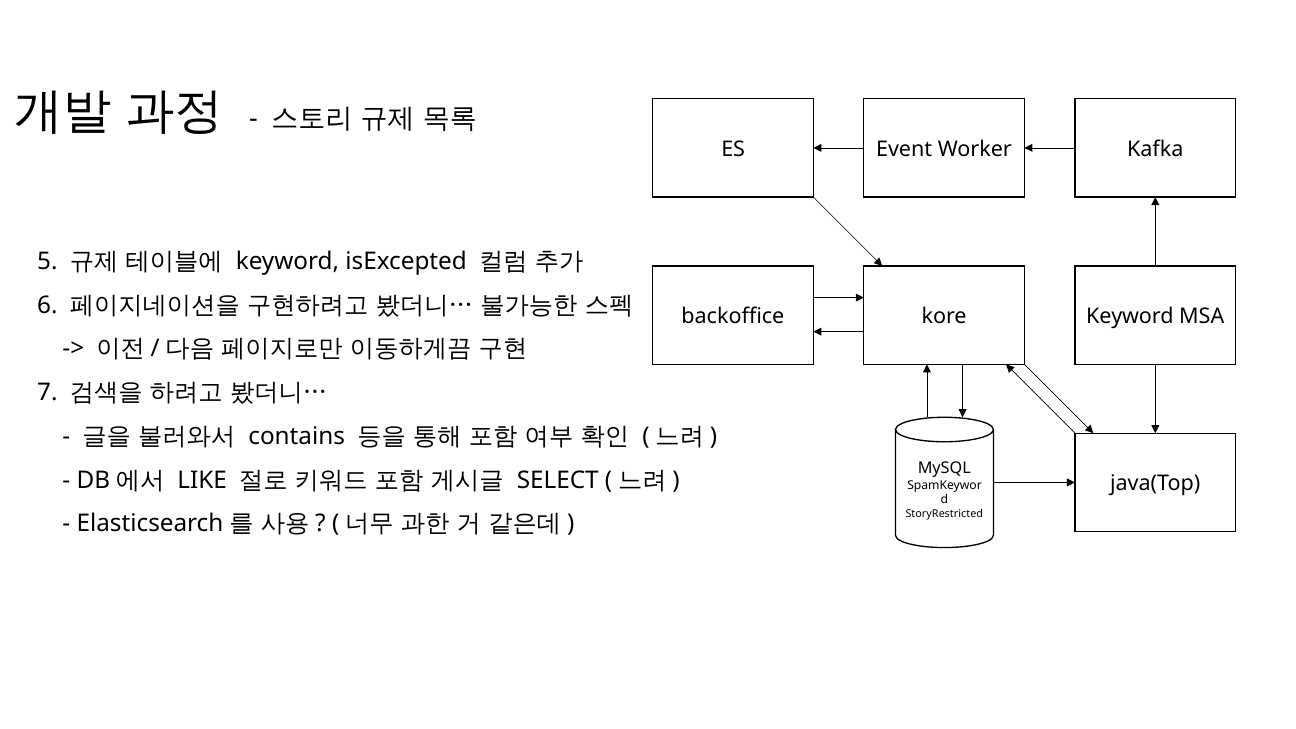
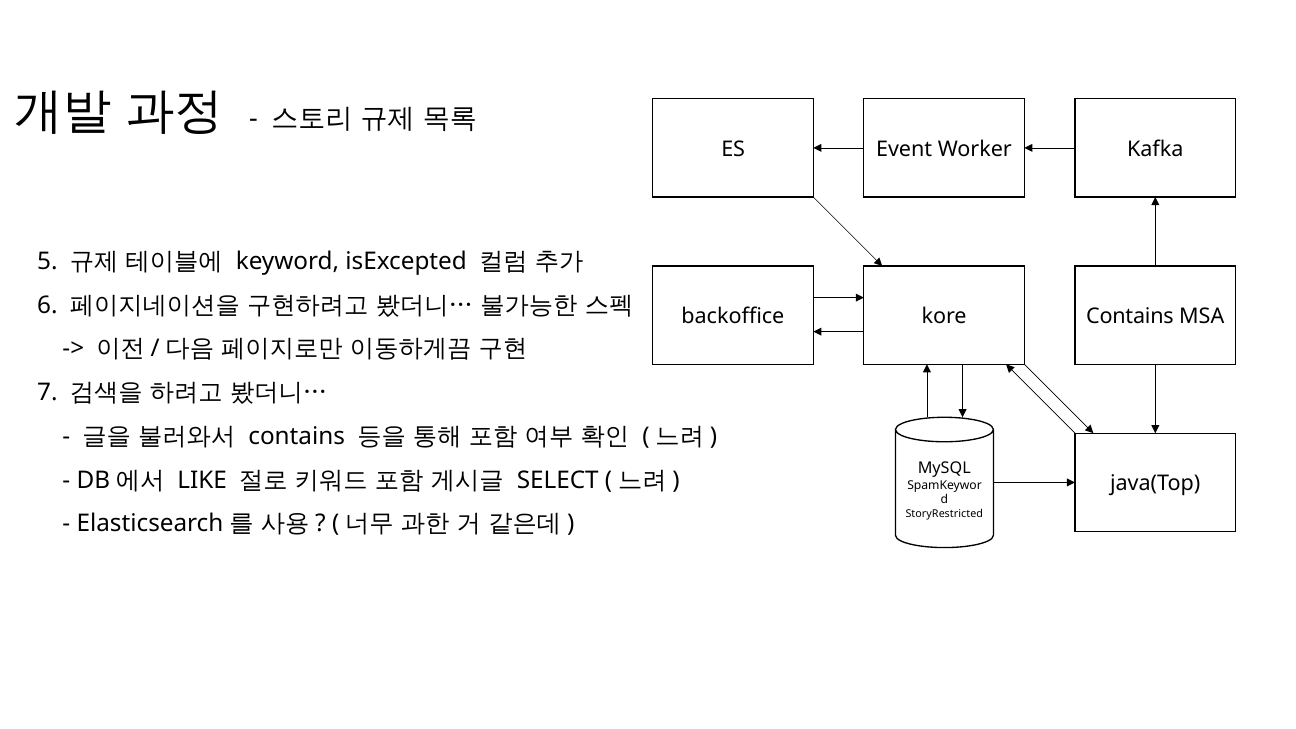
Keyword at (1130, 317): Keyword -> Contains
